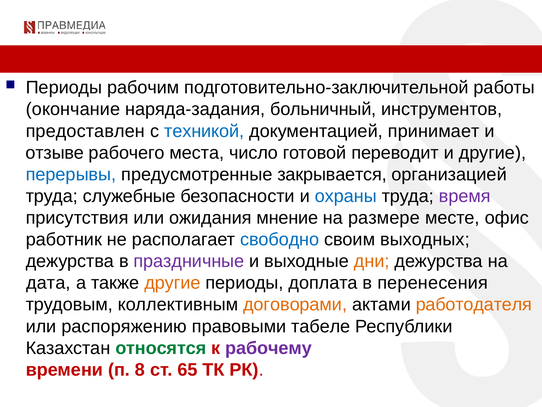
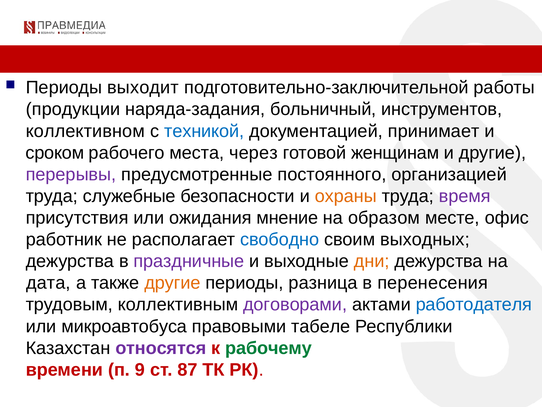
рабочим: рабочим -> выходит
окончание: окончание -> продукции
предоставлен: предоставлен -> коллективном
отзыве: отзыве -> сроком
число: число -> через
переводит: переводит -> женщинам
перерывы colour: blue -> purple
закрывается: закрывается -> постоянного
охраны colour: blue -> orange
размере: размере -> образом
доплата: доплата -> разница
договорами colour: orange -> purple
работодателя colour: orange -> blue
распоряжению: распоряжению -> микроавтобуса
относятся colour: green -> purple
рабочему colour: purple -> green
8: 8 -> 9
65: 65 -> 87
